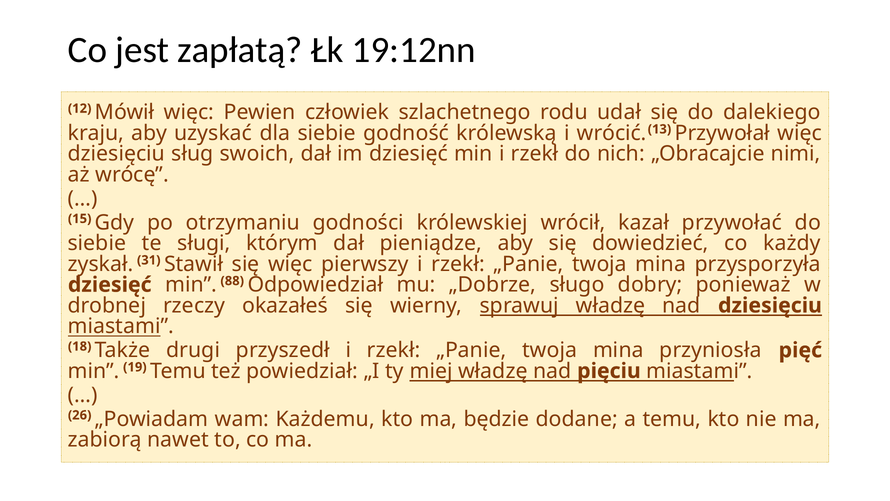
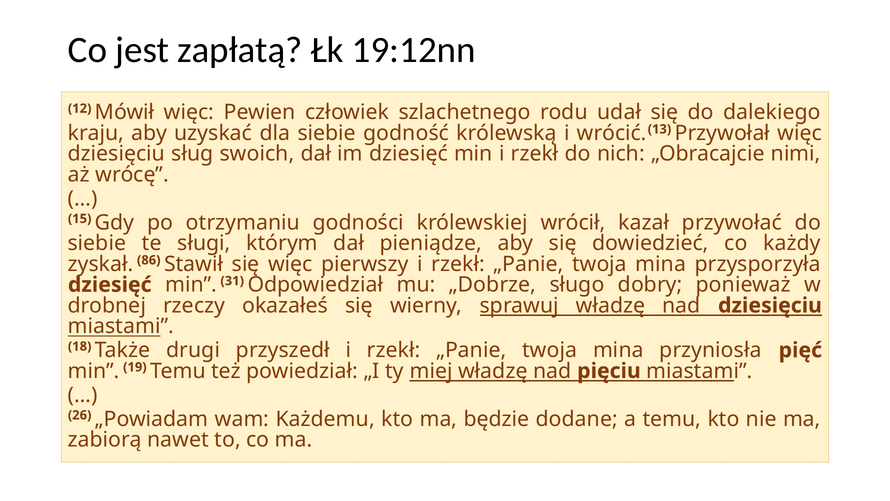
31: 31 -> 86
88: 88 -> 31
